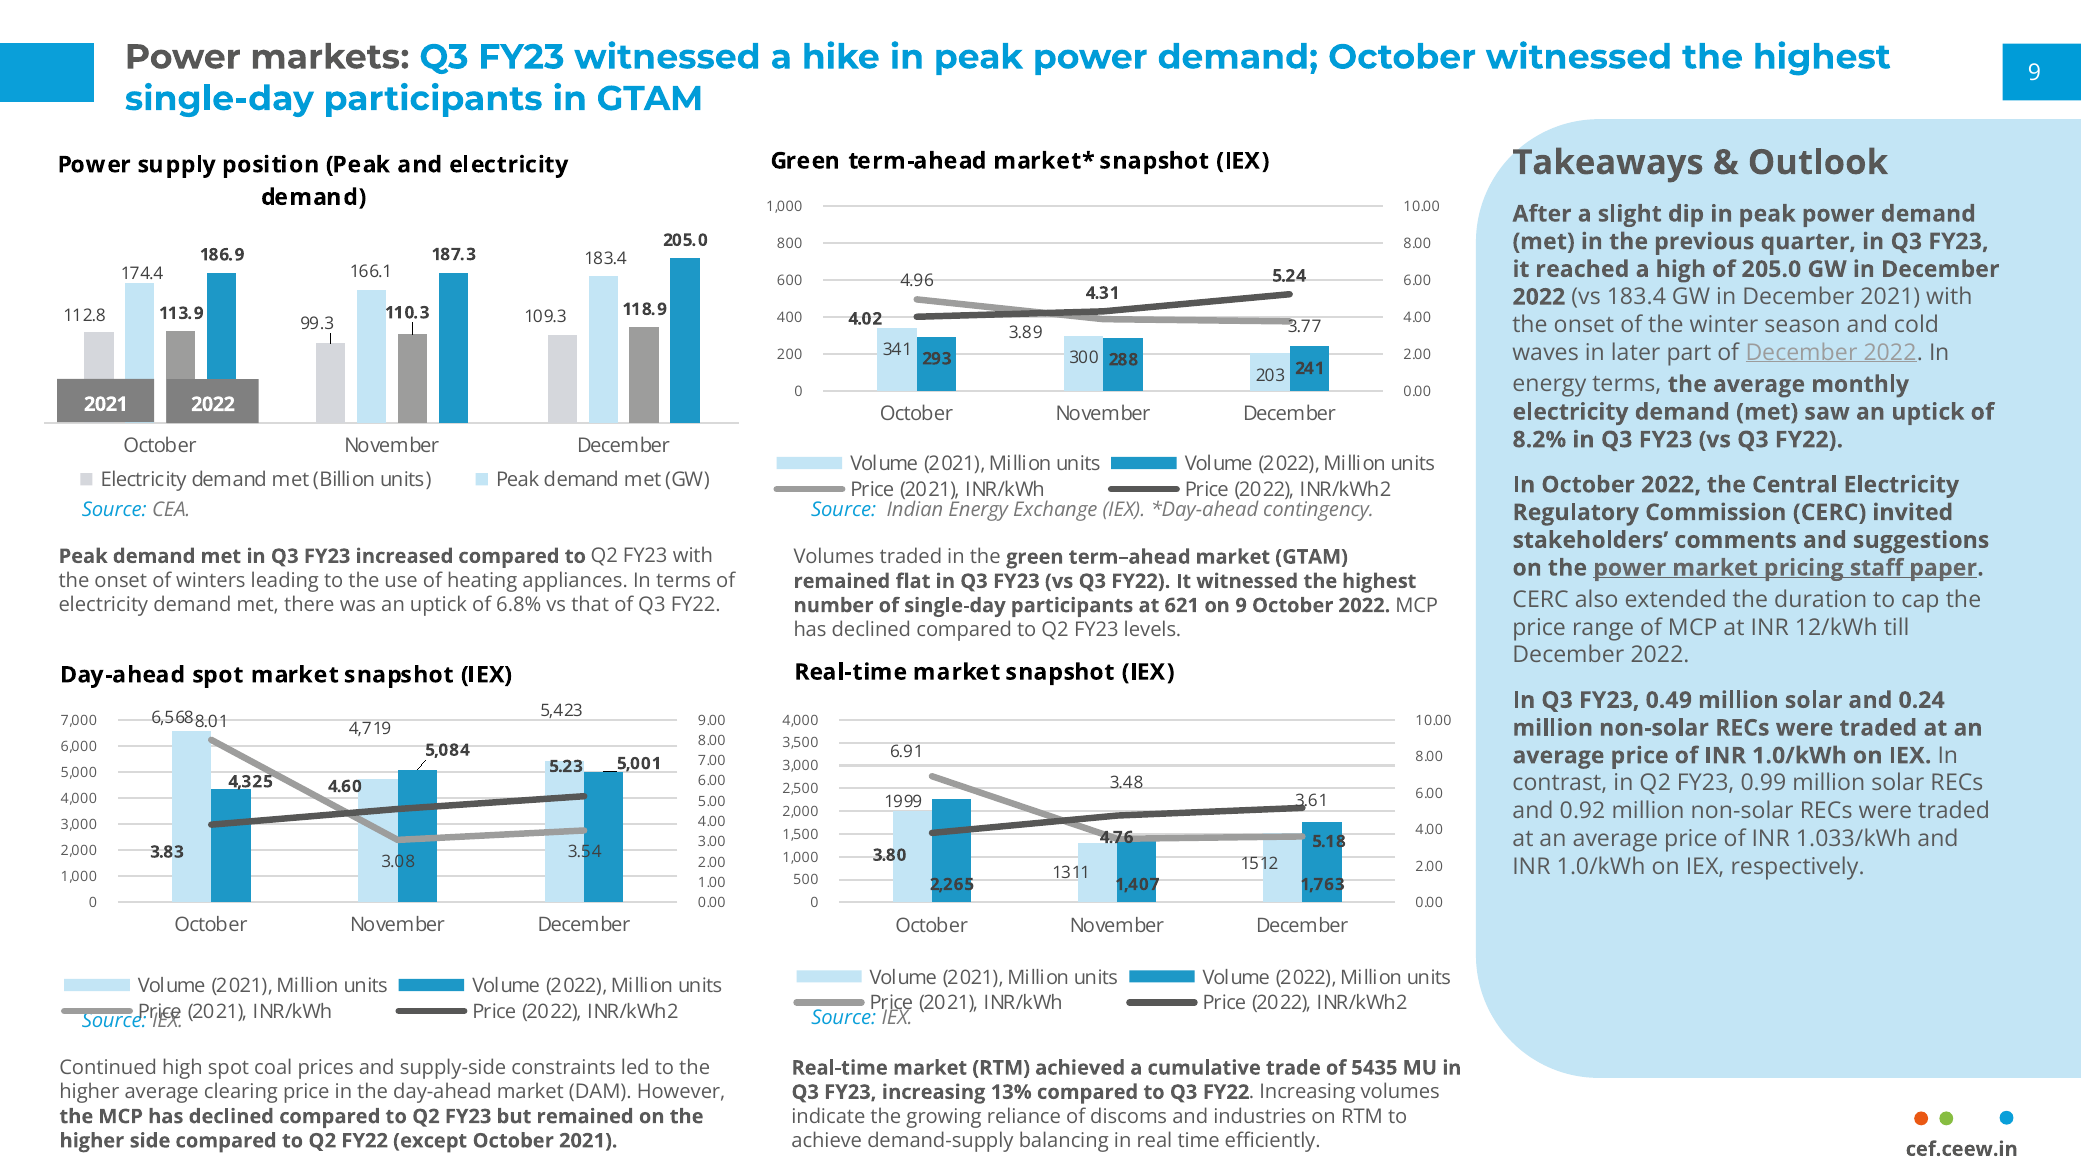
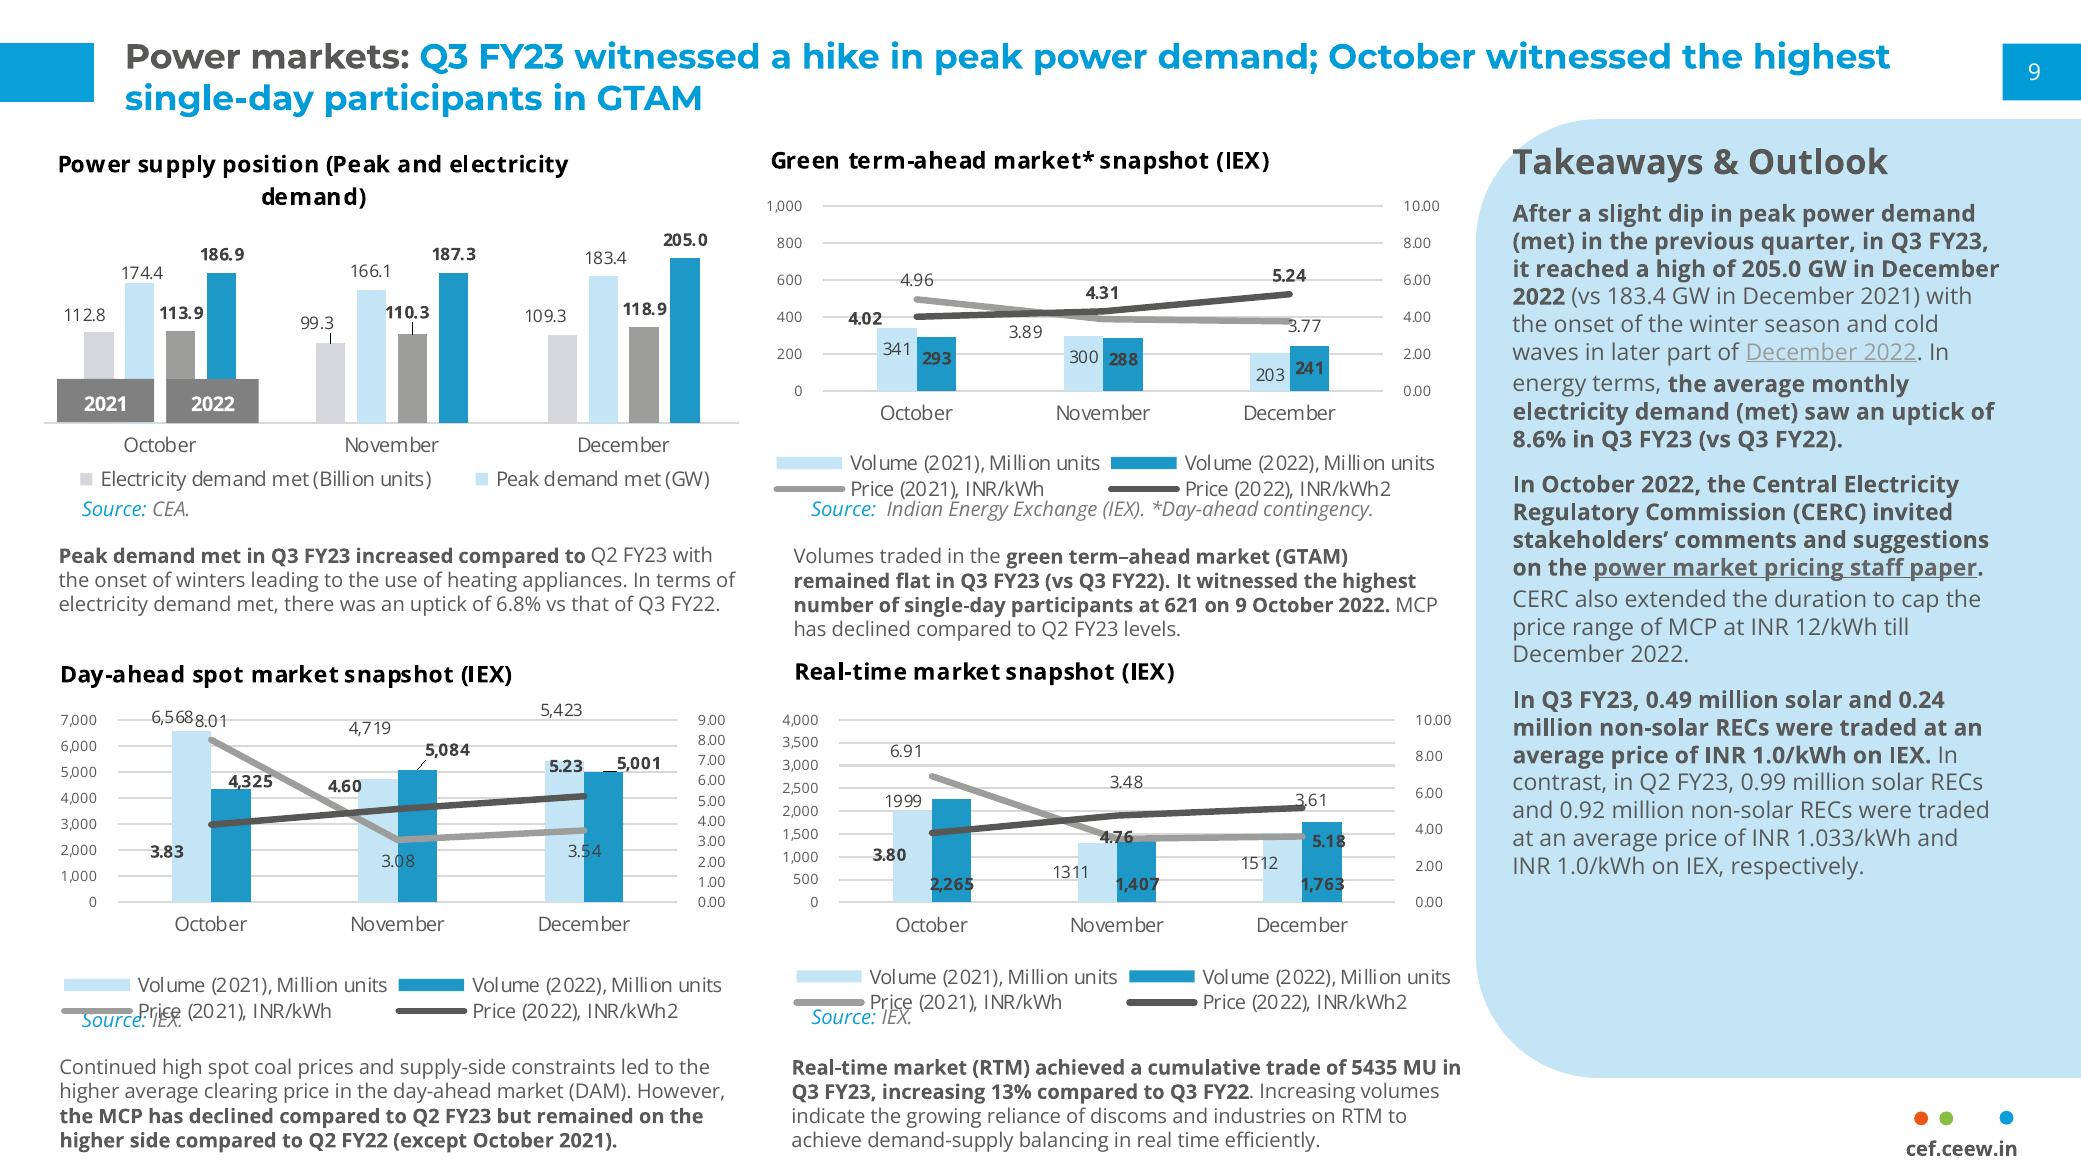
8.2%: 8.2% -> 8.6%
